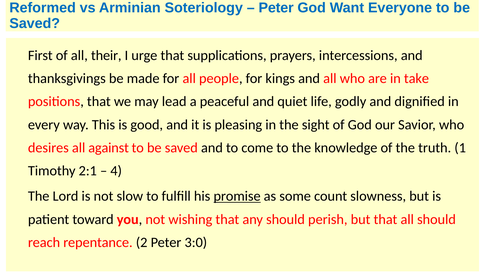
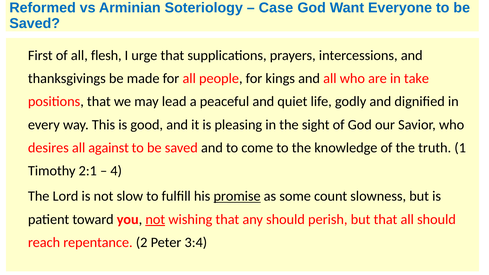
Peter at (276, 8): Peter -> Case
their: their -> flesh
not at (155, 219) underline: none -> present
3:0: 3:0 -> 3:4
